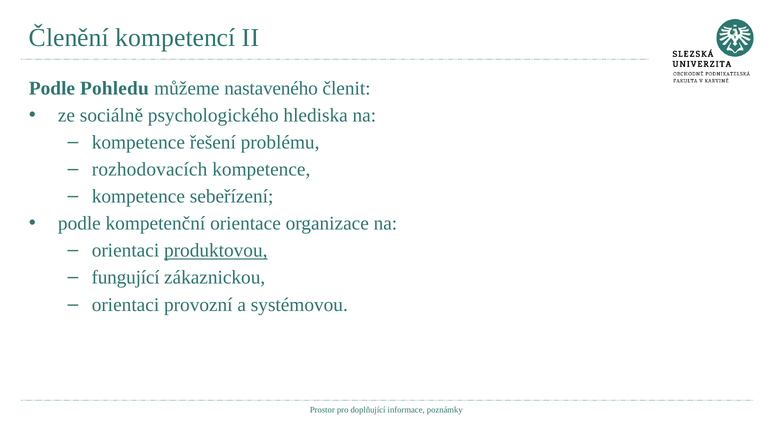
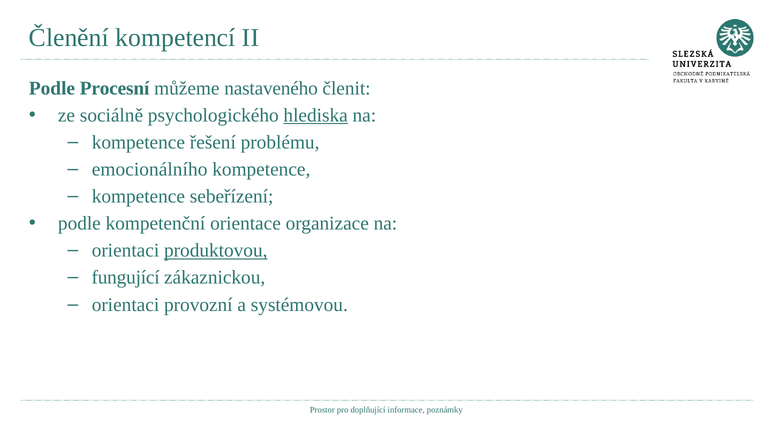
Pohledu: Pohledu -> Procesní
hlediska underline: none -> present
rozhodovacích: rozhodovacích -> emocionálního
